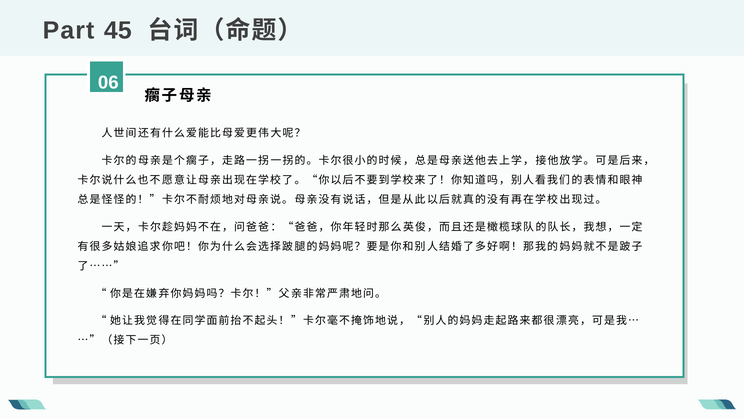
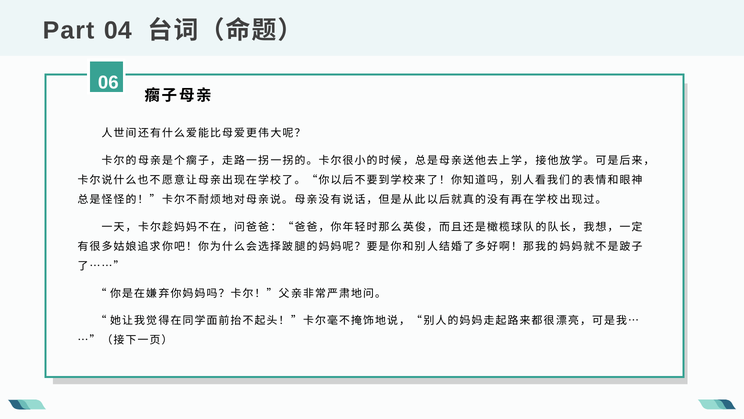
45: 45 -> 04
